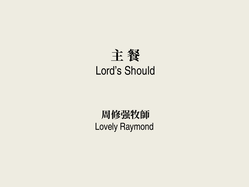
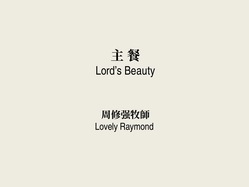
Should: Should -> Beauty
